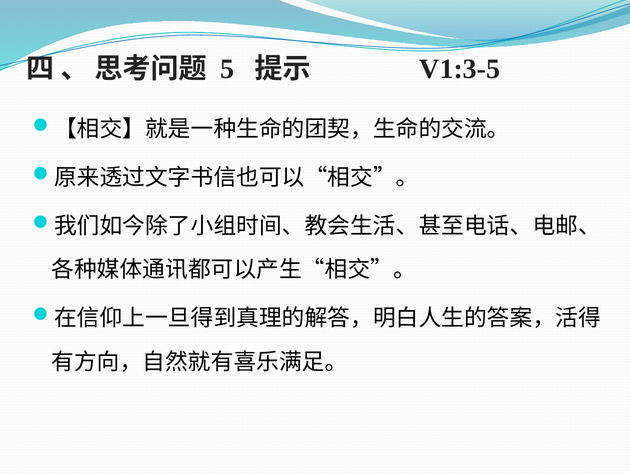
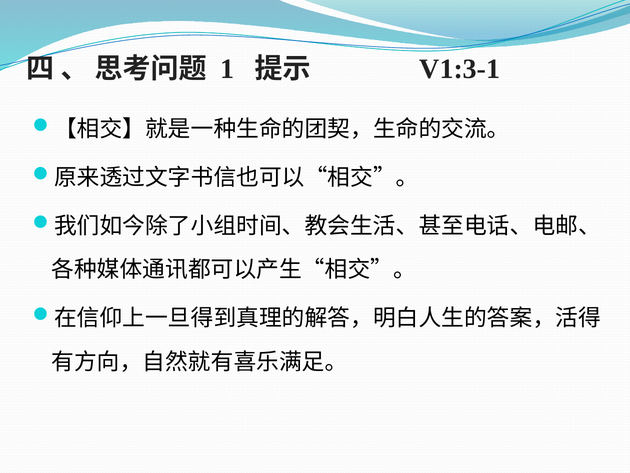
5: 5 -> 1
V1:3-5: V1:3-5 -> V1:3-1
